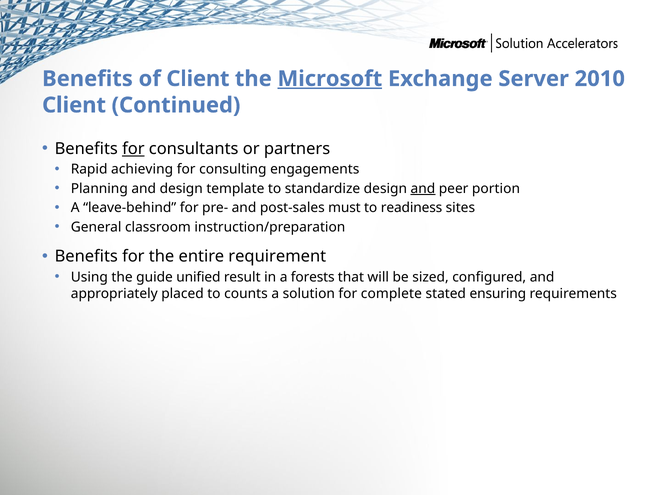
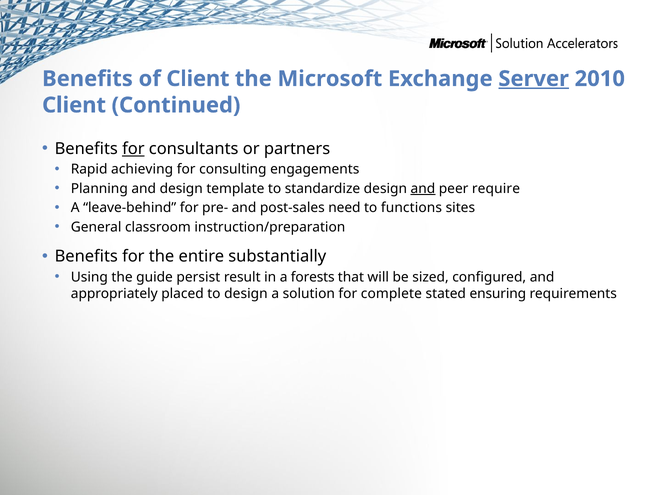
Microsoft underline: present -> none
Server underline: none -> present
portion: portion -> require
must: must -> need
readiness: readiness -> functions
requirement: requirement -> substantially
unified: unified -> persist
to counts: counts -> design
